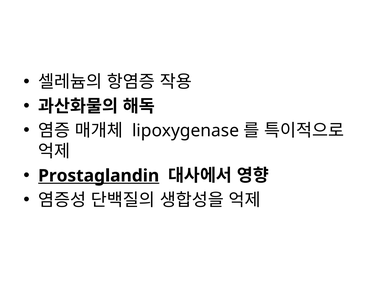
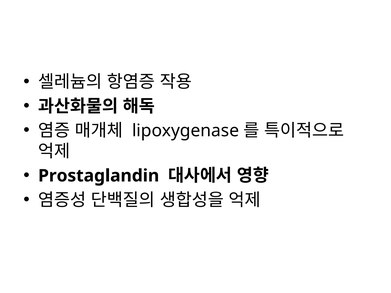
Prostaglandin underline: present -> none
